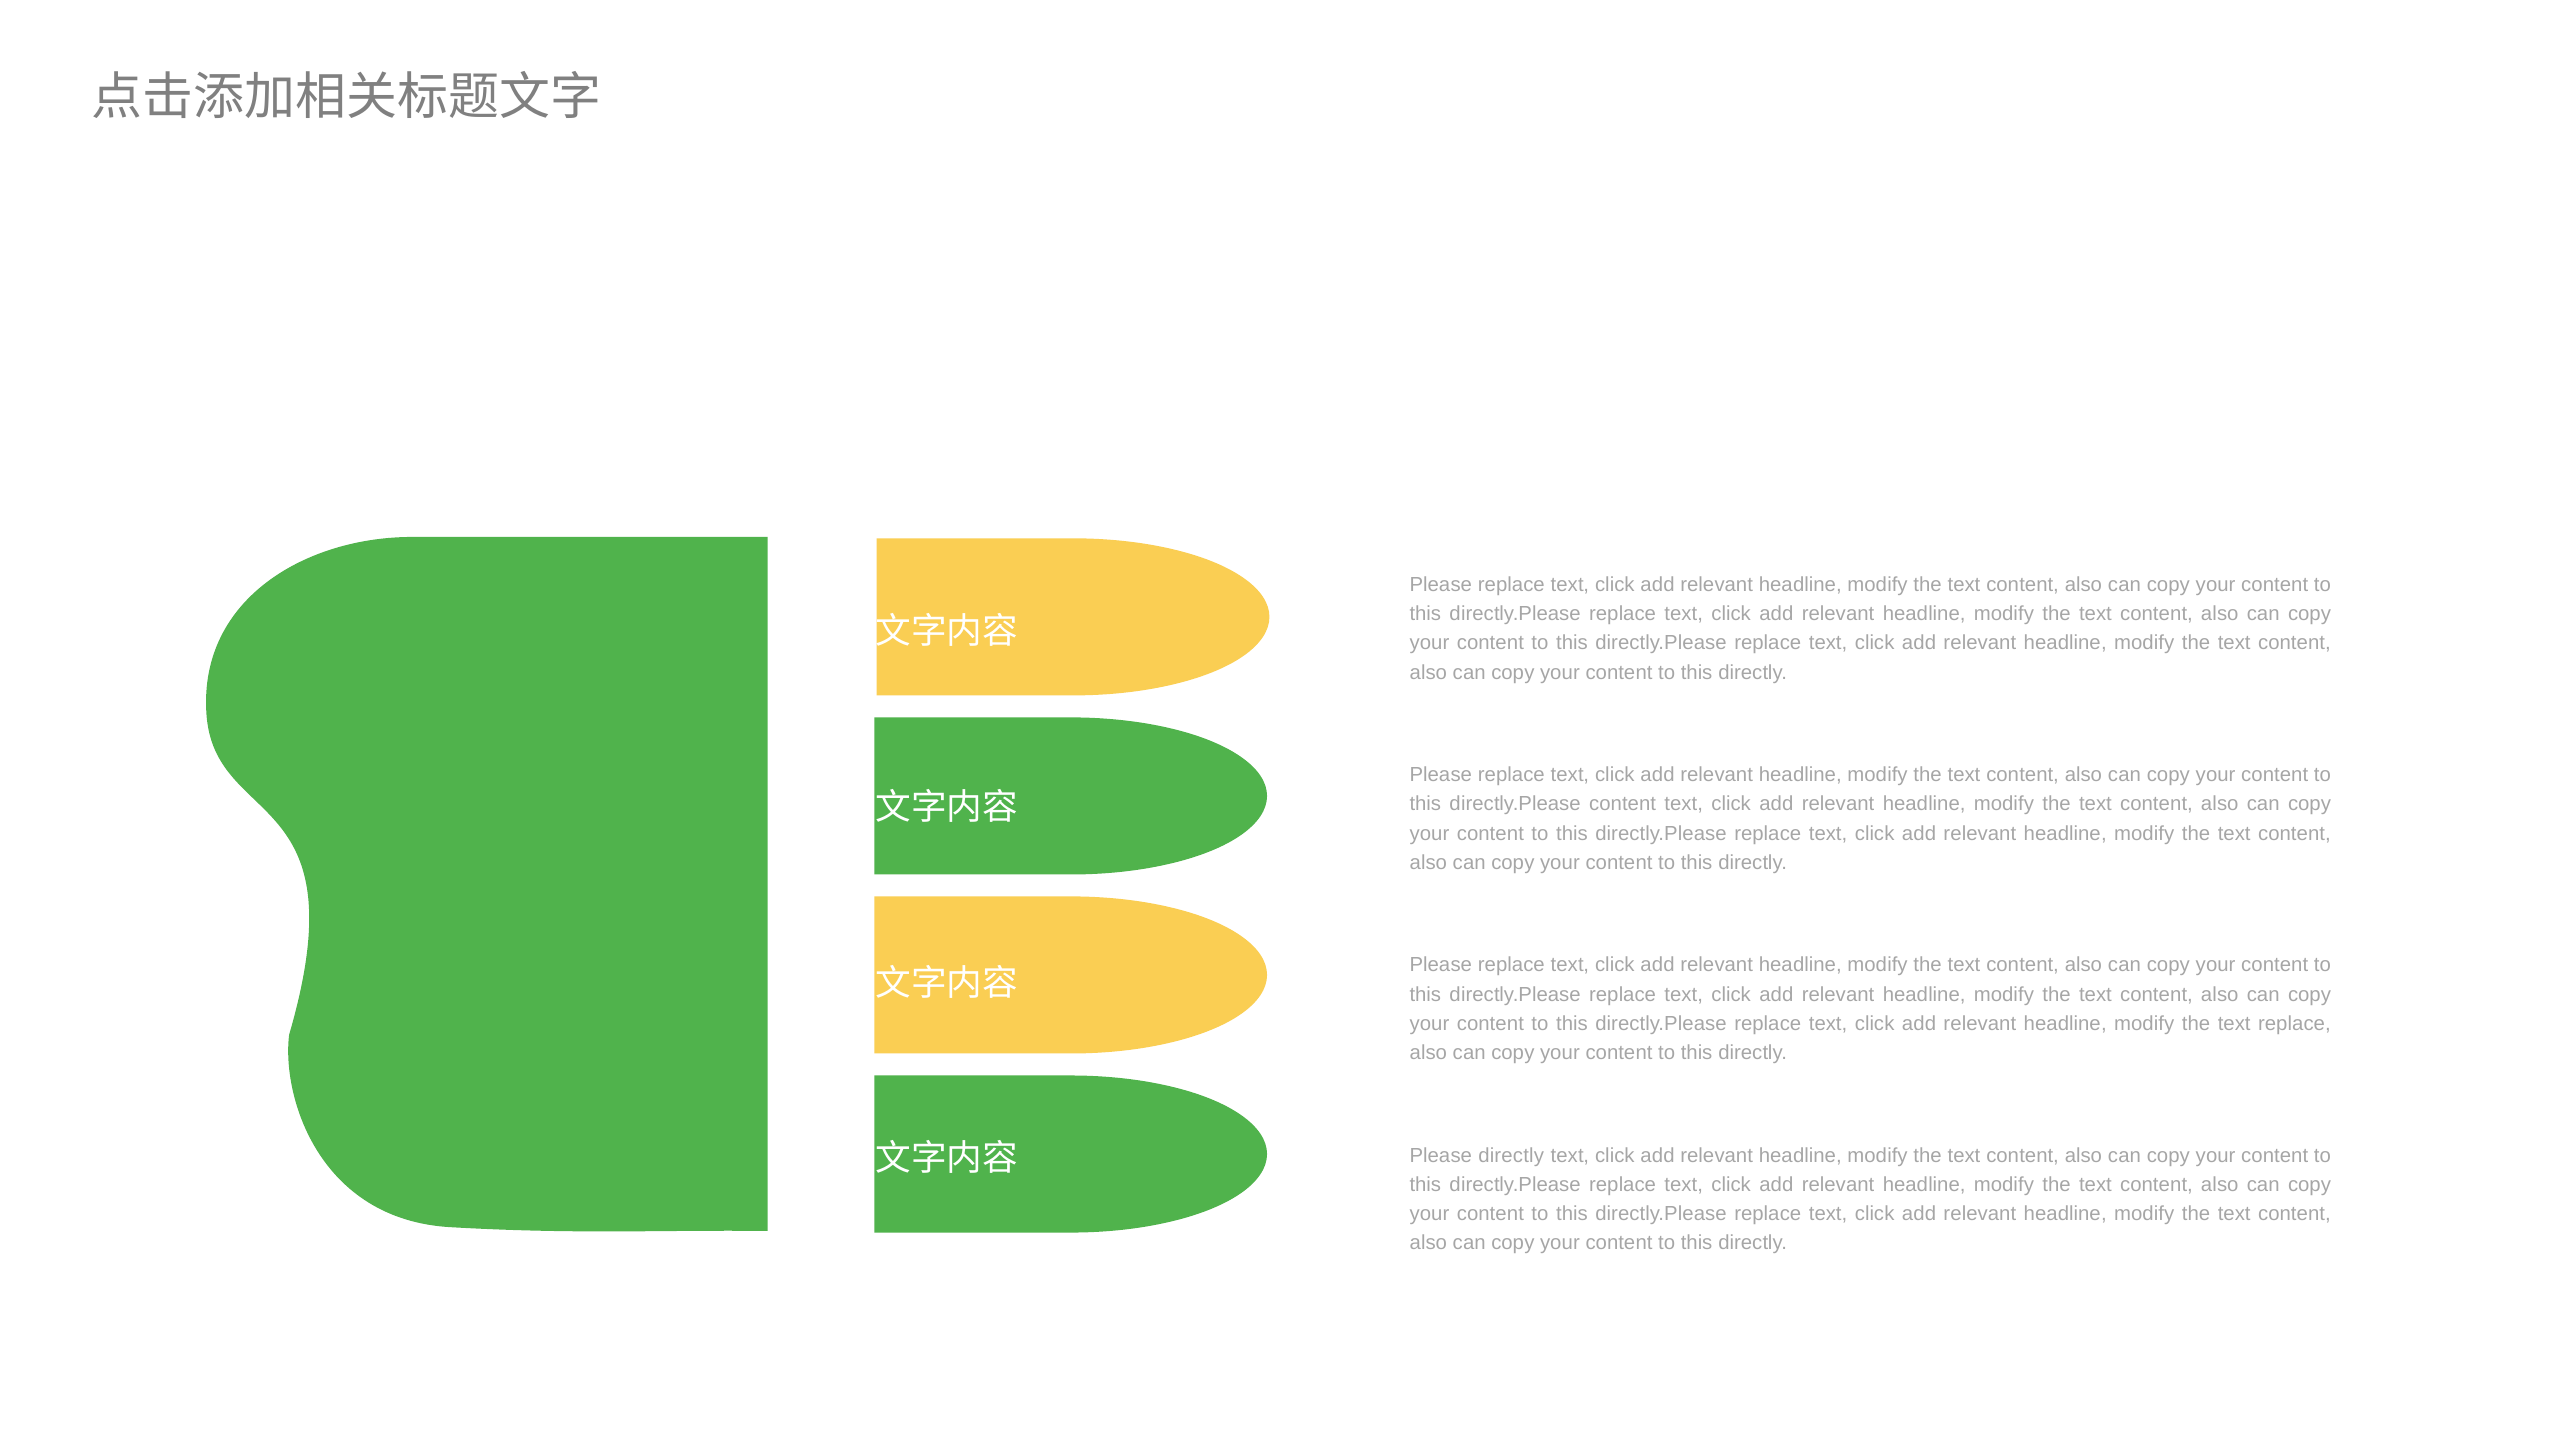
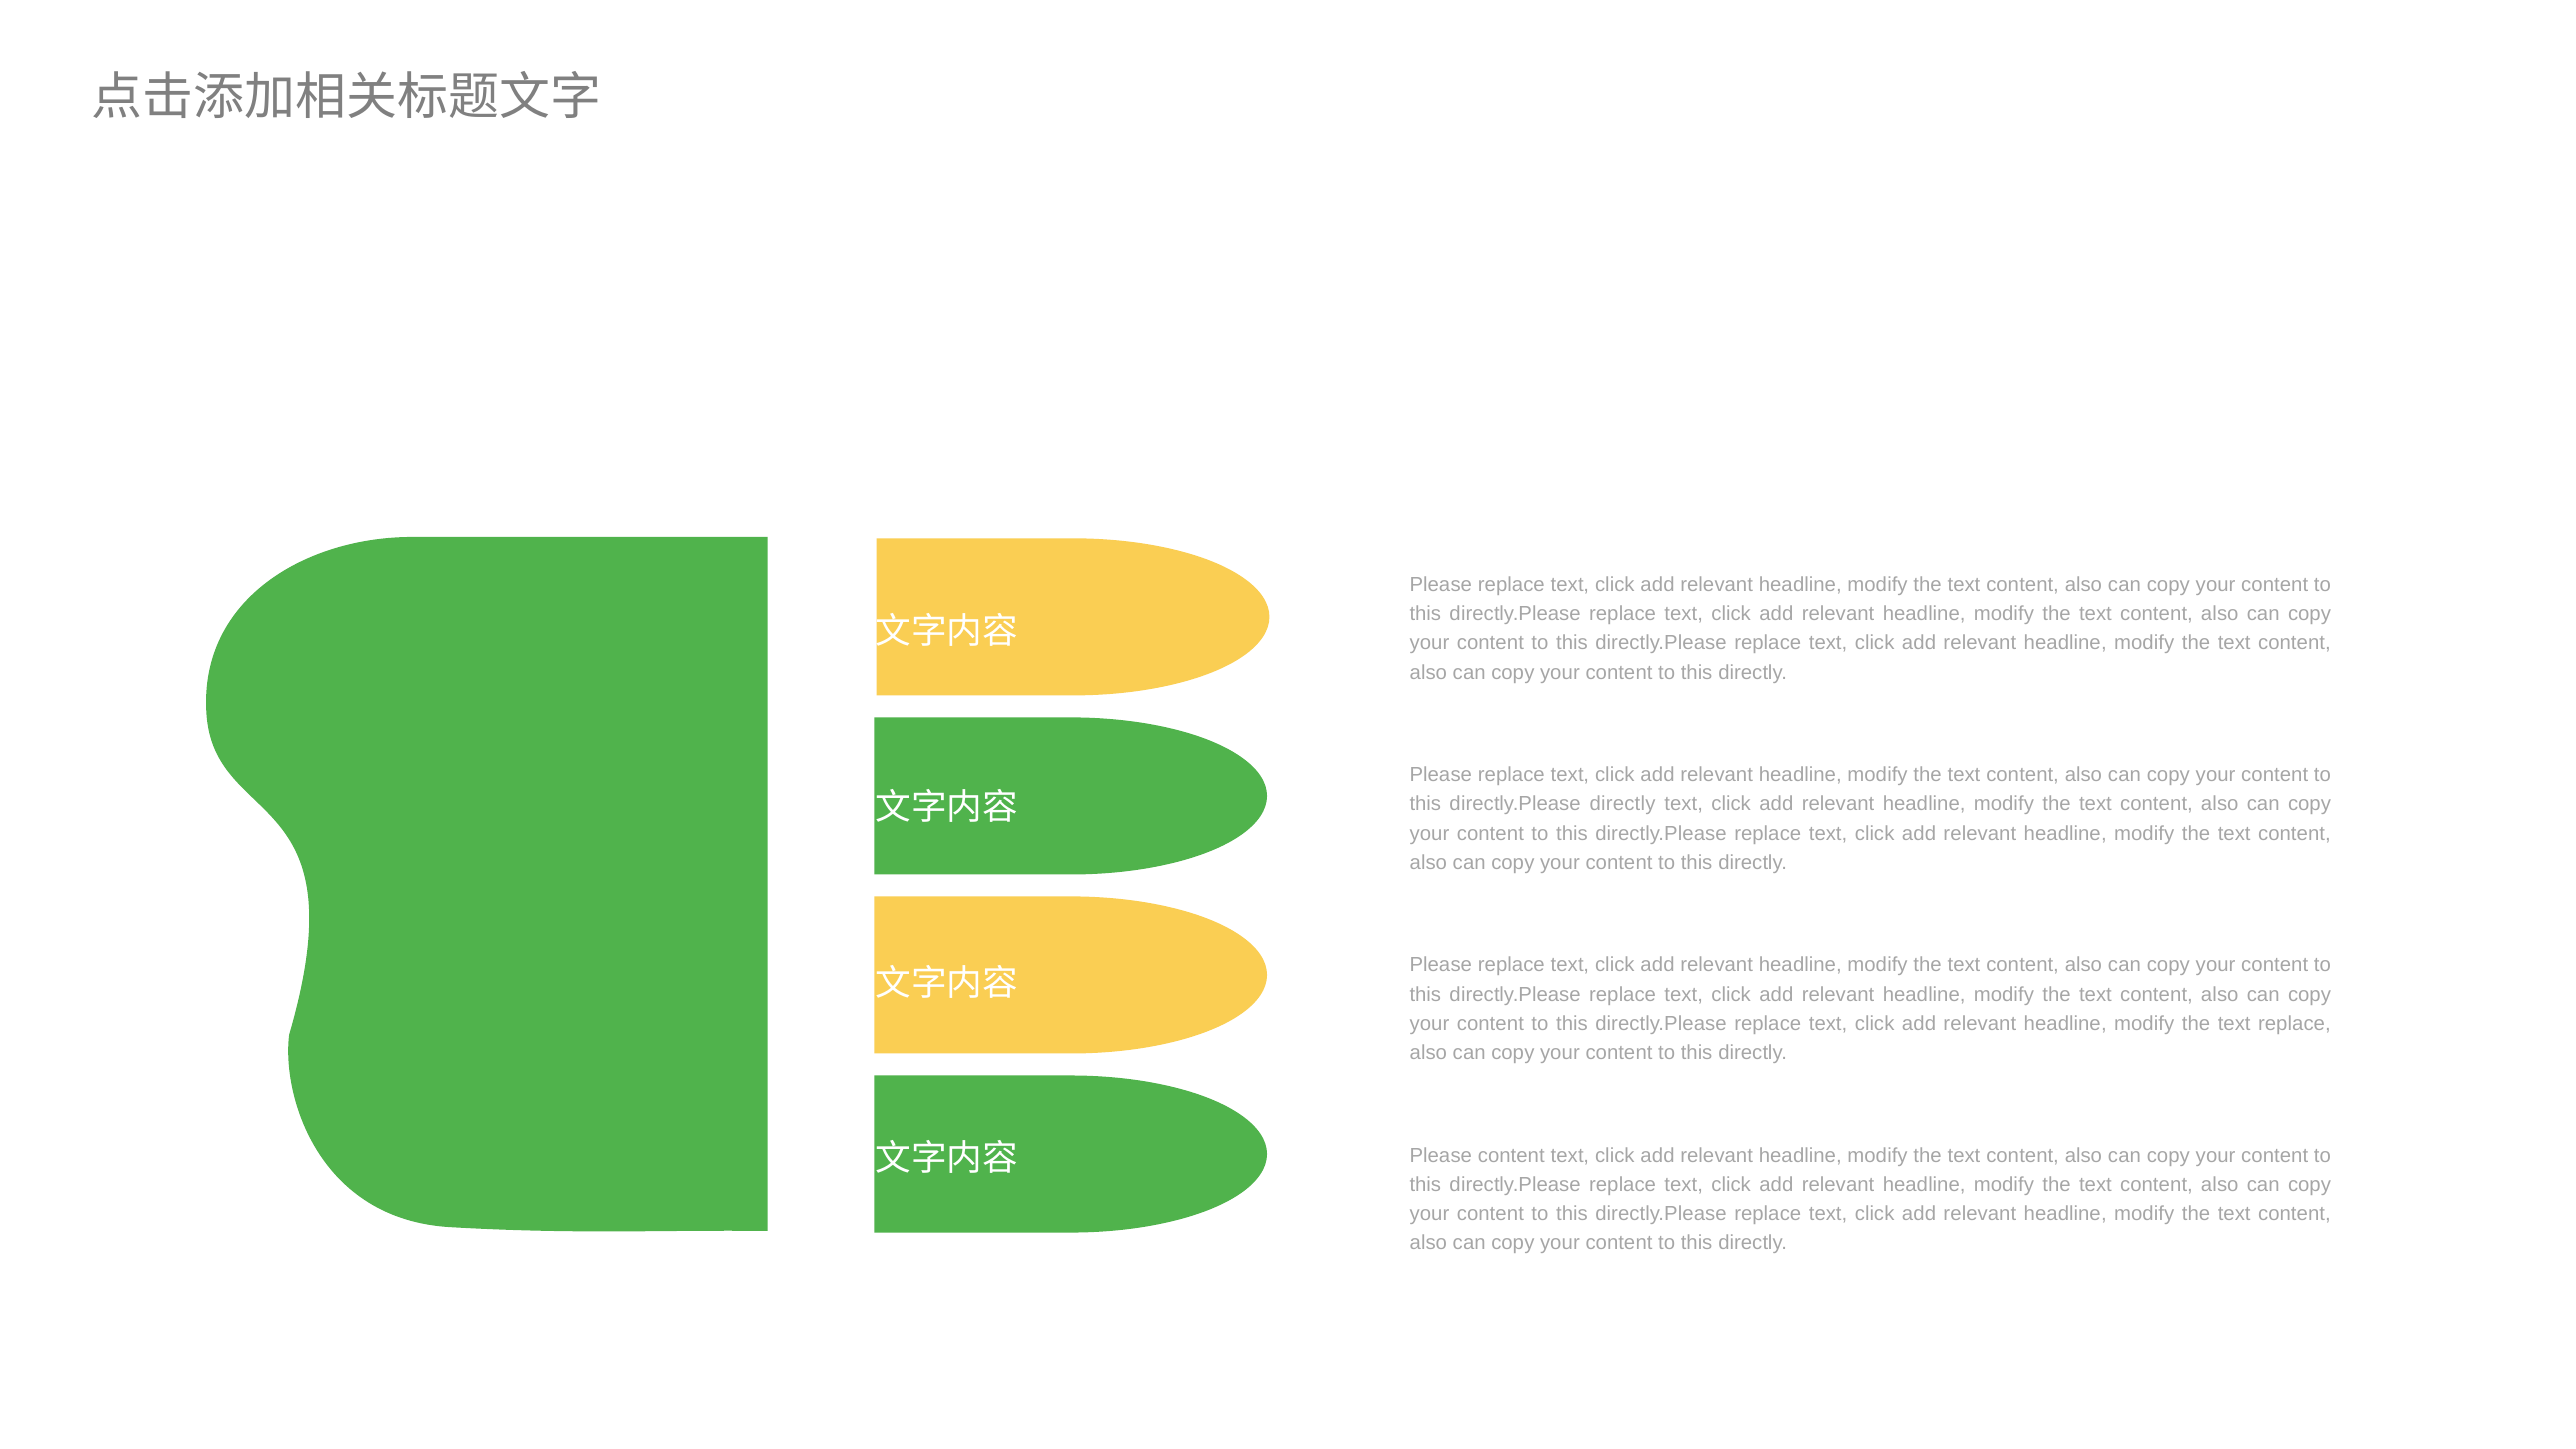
directly.Please content: content -> directly
Please directly: directly -> content
